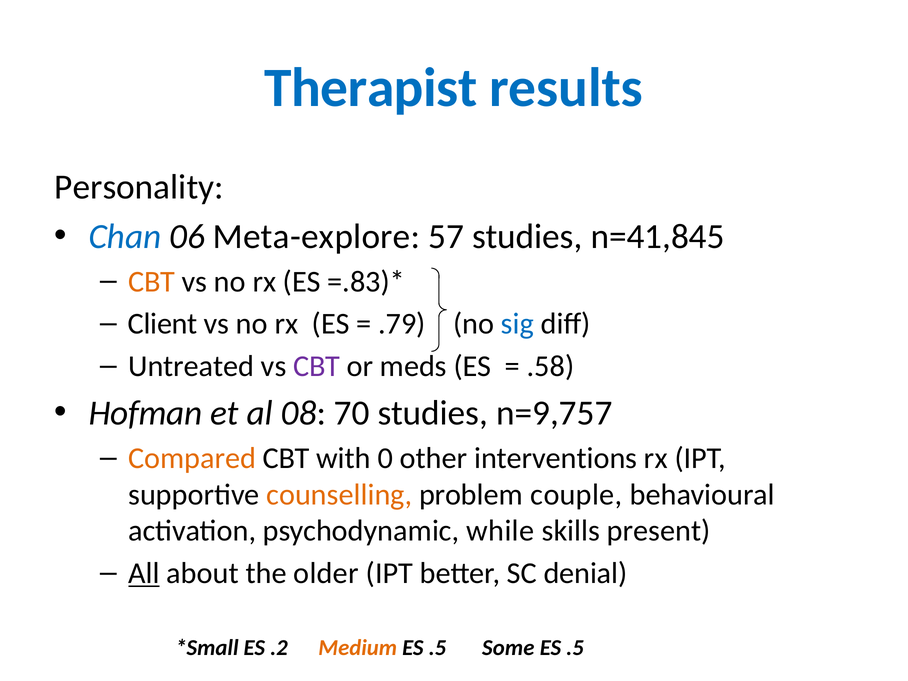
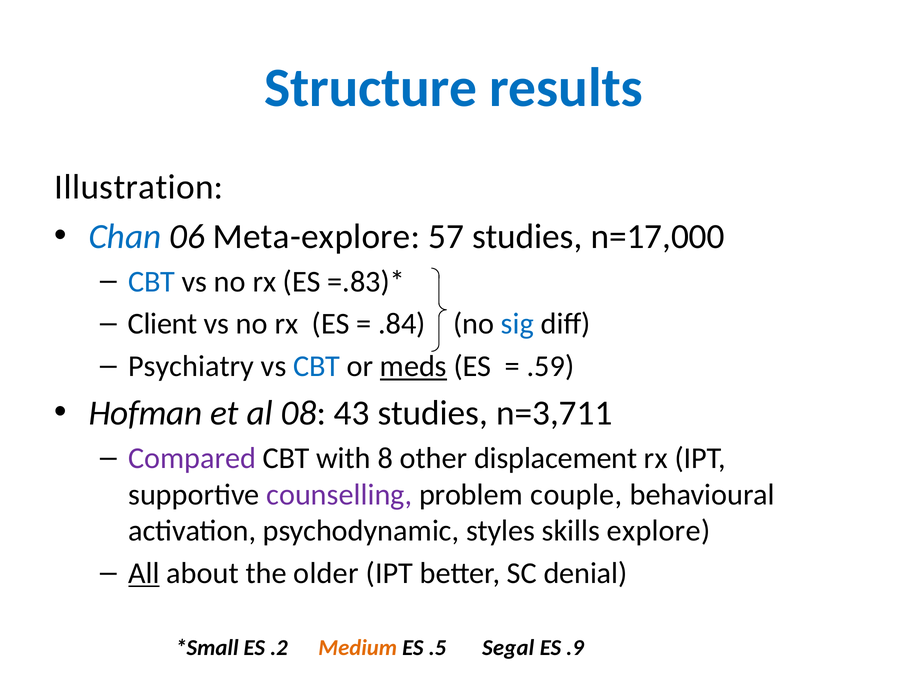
Therapist: Therapist -> Structure
Personality: Personality -> Illustration
n=41,845: n=41,845 -> n=17,000
CBT at (152, 282) colour: orange -> blue
.79: .79 -> .84
Untreated: Untreated -> Psychiatry
CBT at (317, 366) colour: purple -> blue
meds underline: none -> present
.58: .58 -> .59
70: 70 -> 43
n=9,757: n=9,757 -> n=3,711
Compared colour: orange -> purple
0: 0 -> 8
interventions: interventions -> displacement
counselling colour: orange -> purple
while: while -> styles
present: present -> explore
Some: Some -> Segal
.5 at (575, 648): .5 -> .9
